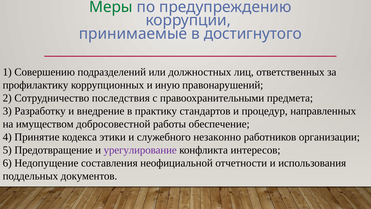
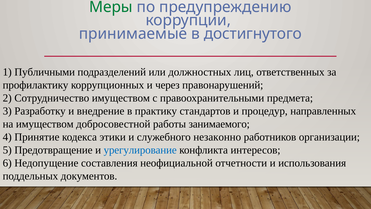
Совершению: Совершению -> Публичными
иную: иную -> через
Сотрудничество последствия: последствия -> имуществом
обеспечение: обеспечение -> занимаемого
урегулирование colour: purple -> blue
